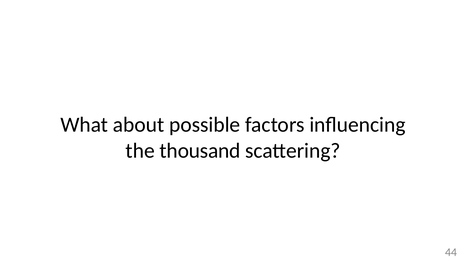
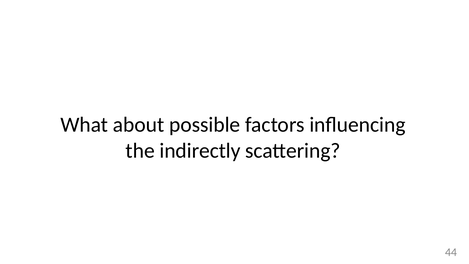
thousand: thousand -> indirectly
